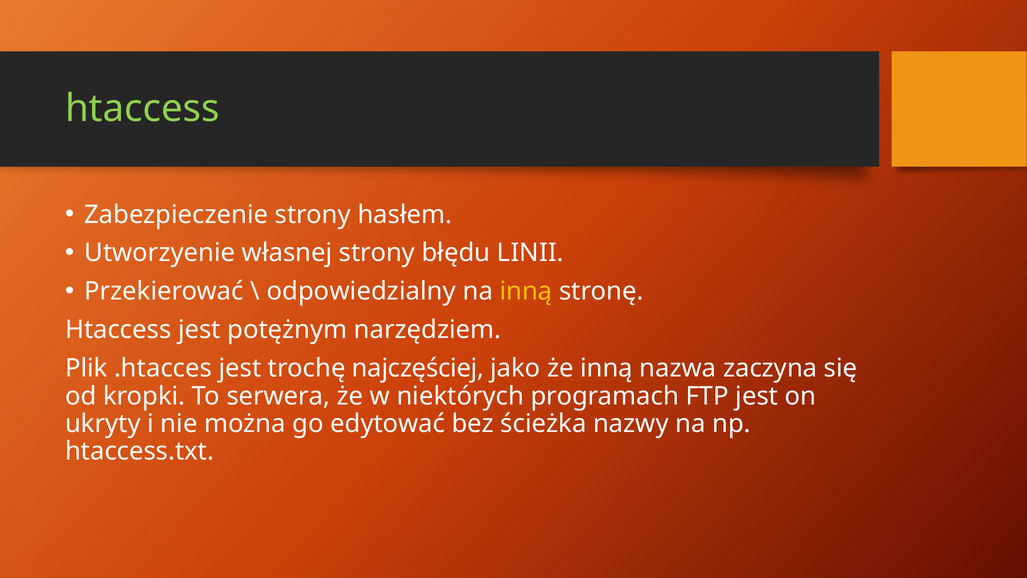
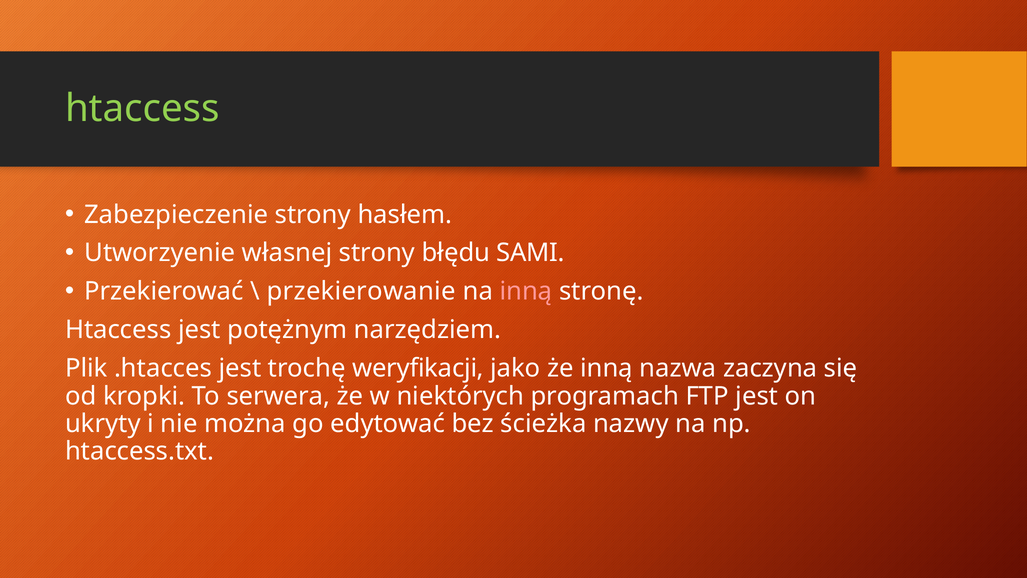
LINII: LINII -> SAMI
odpowiedzialny: odpowiedzialny -> przekierowanie
inną at (526, 291) colour: yellow -> pink
najczęściej: najczęściej -> weryfikacji
